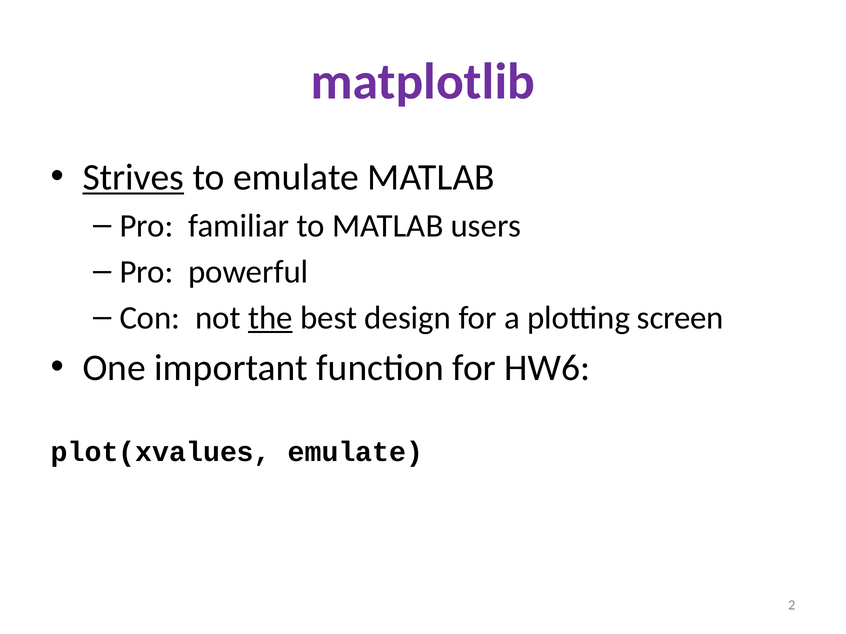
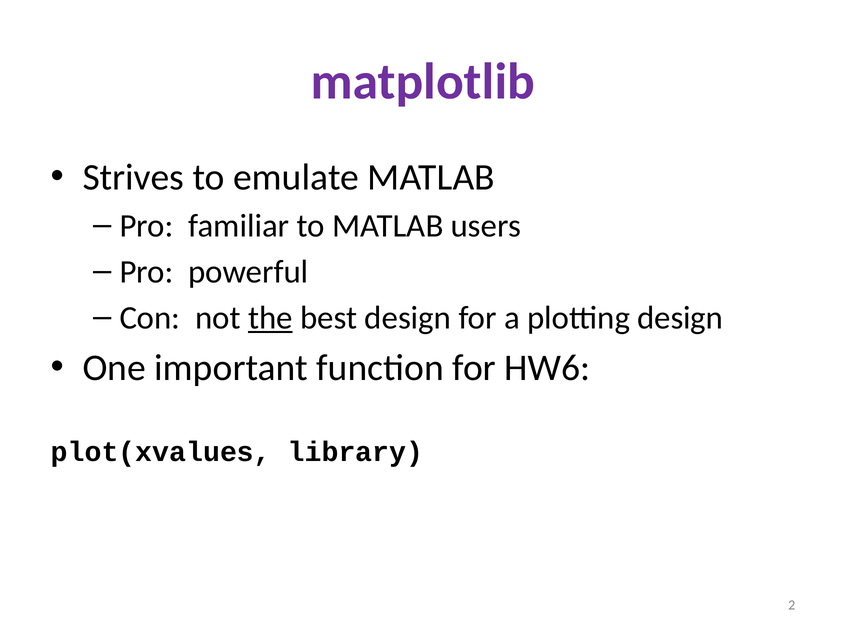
Strives underline: present -> none
plotting screen: screen -> design
plot(xvalues emulate: emulate -> library
